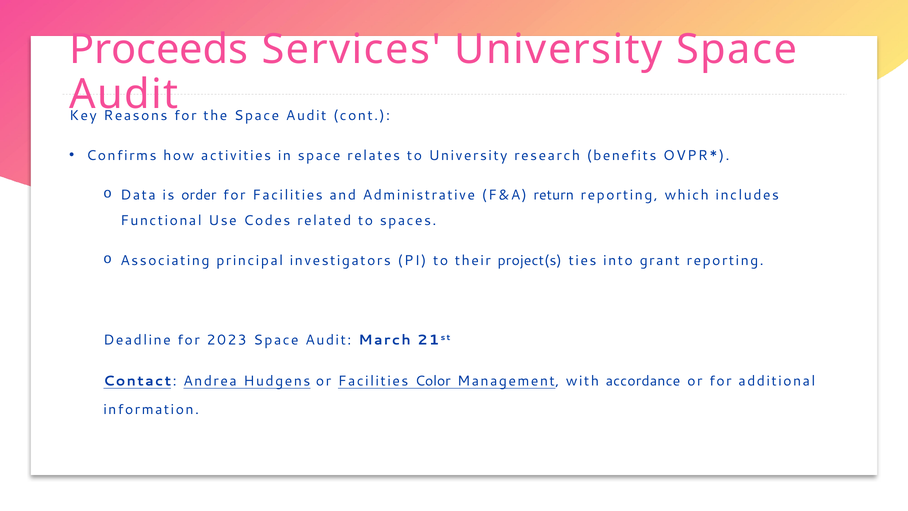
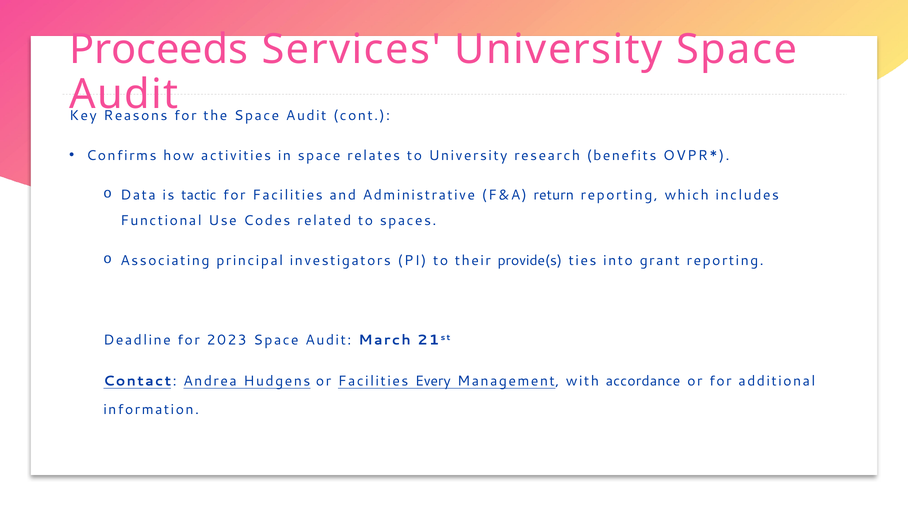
order: order -> tactic
project(s: project(s -> provide(s
Color: Color -> Every
